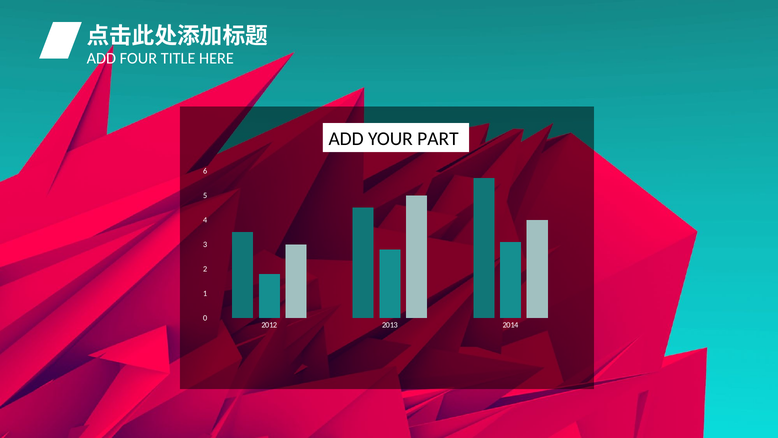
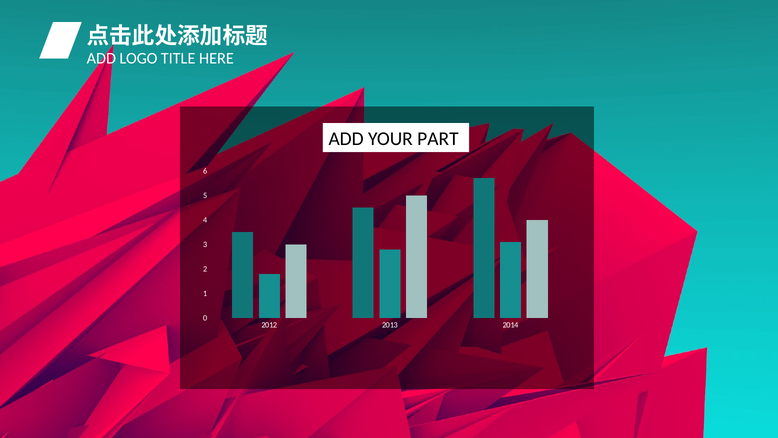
FOUR: FOUR -> LOGO
